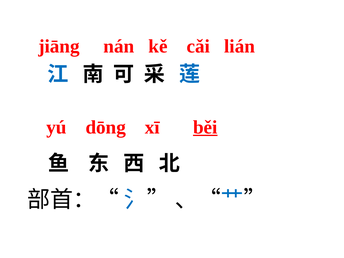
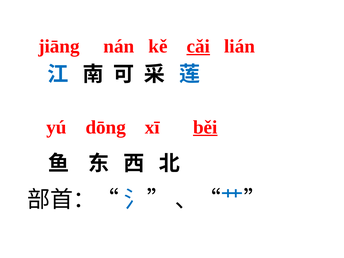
cǎi underline: none -> present
